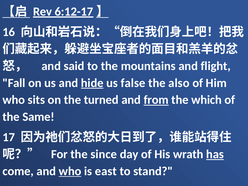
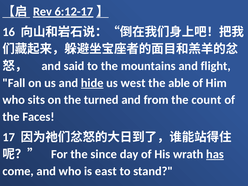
false: false -> west
also: also -> able
from underline: present -> none
which: which -> count
Same: Same -> Faces
who at (70, 171) underline: present -> none
